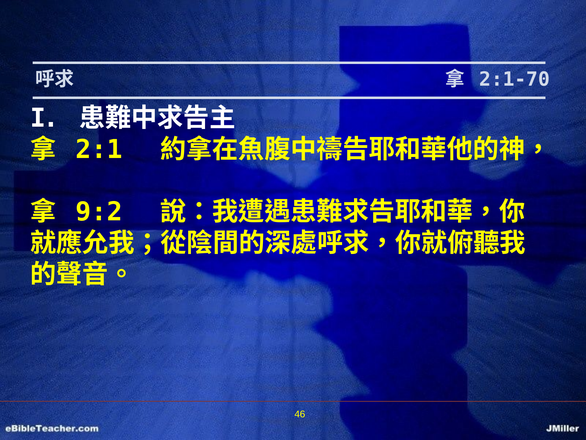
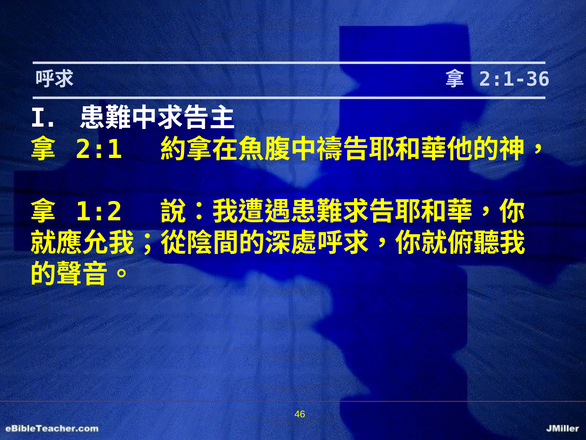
2:1-70: 2:1-70 -> 2:1-36
9:2: 9:2 -> 1:2
